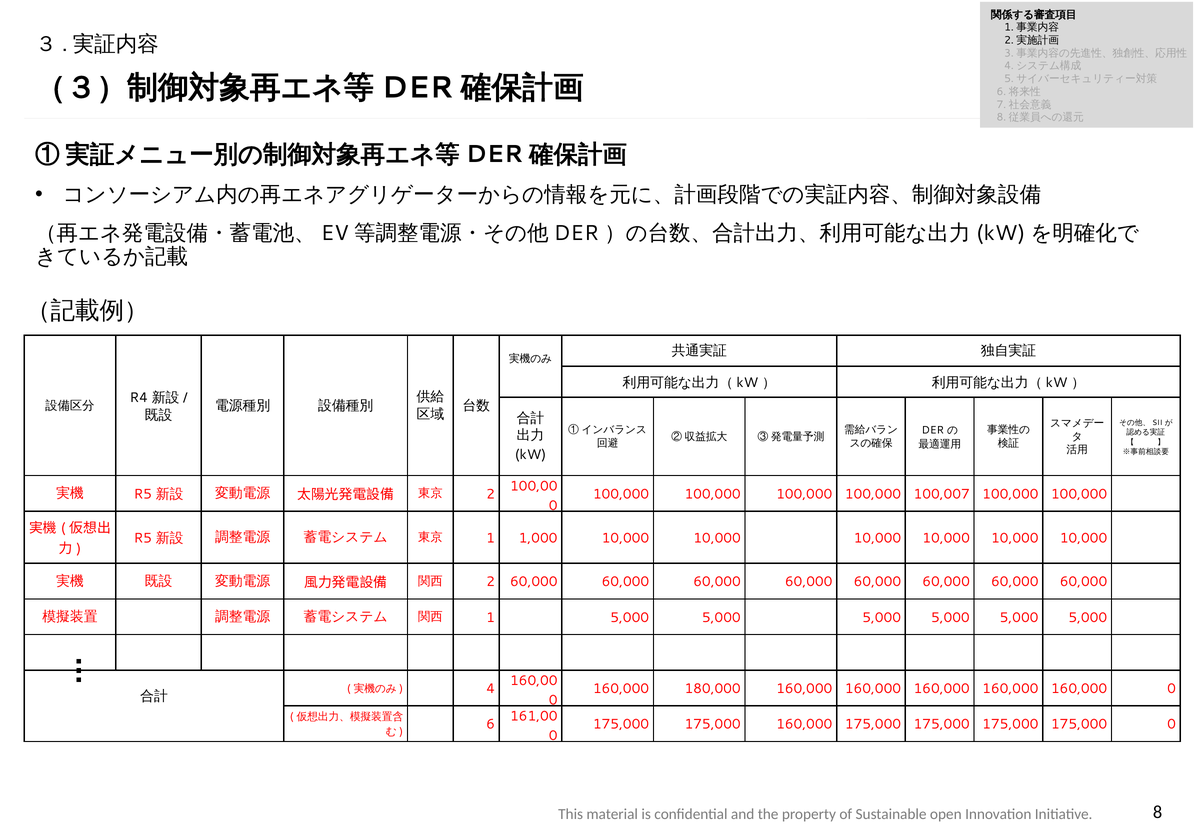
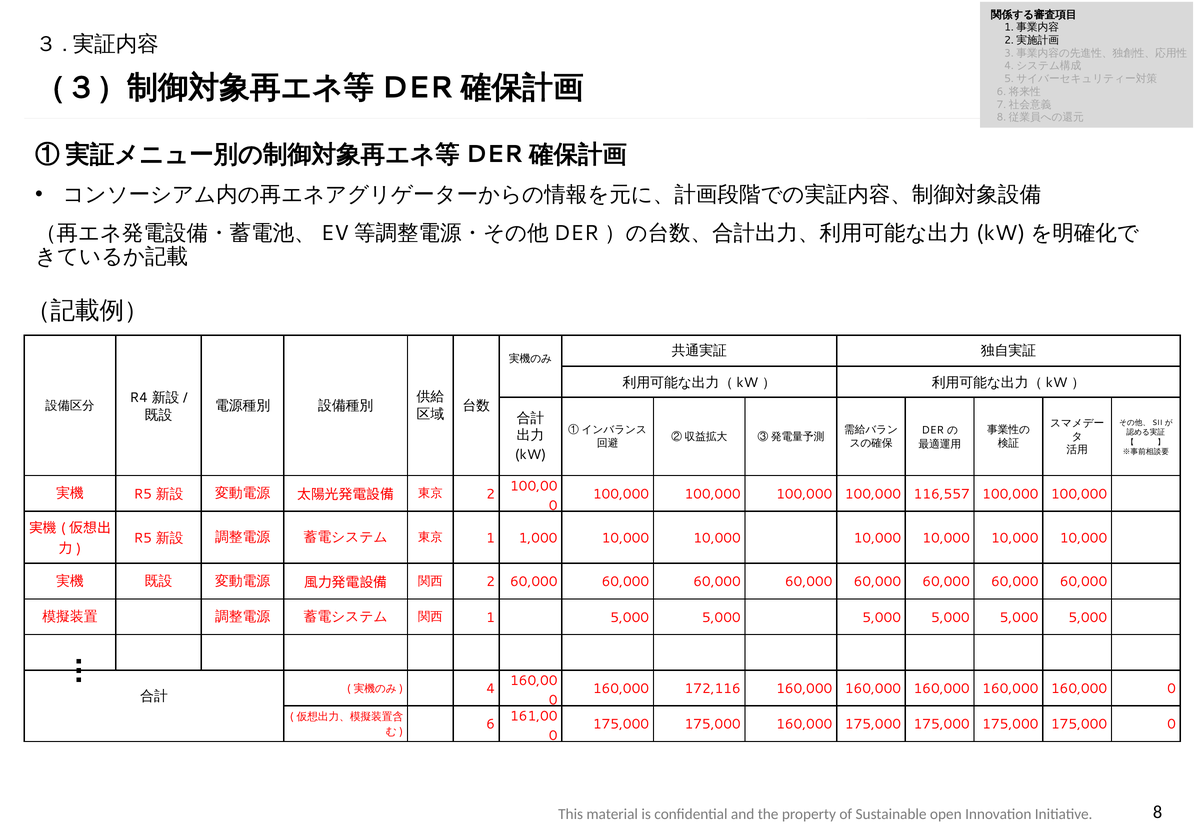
100,007: 100,007 -> 116,557
180,000: 180,000 -> 172,116
